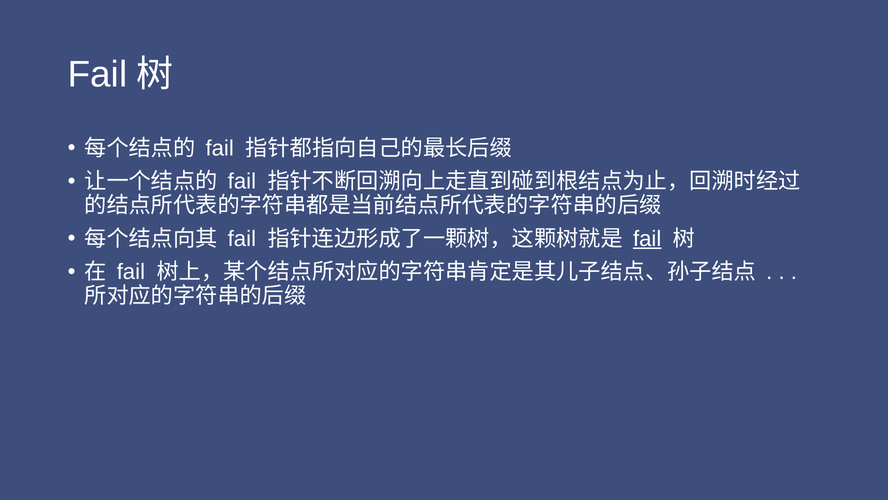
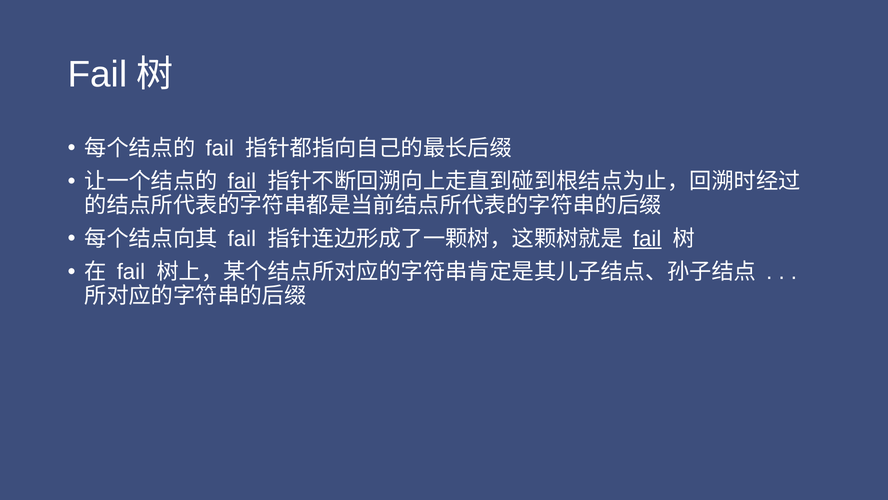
fail at (242, 181) underline: none -> present
